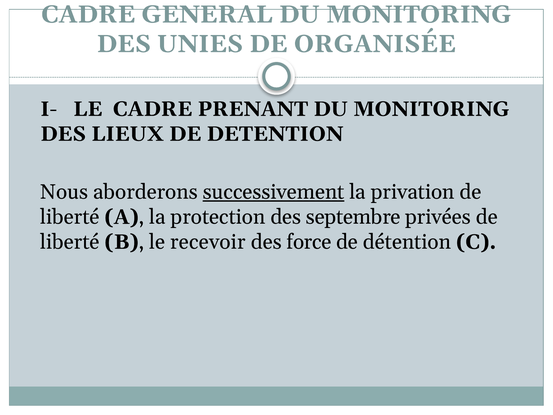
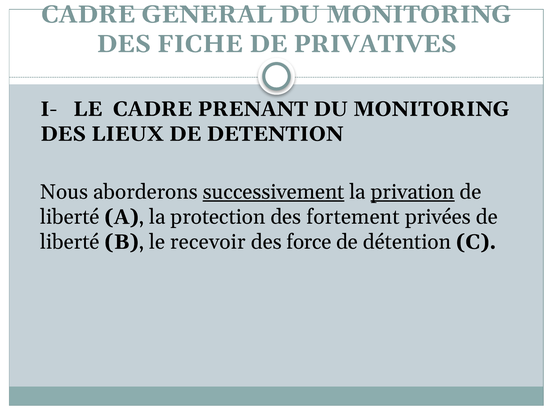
UNIES: UNIES -> FICHE
ORGANISÉE: ORGANISÉE -> PRIVATIVES
privation underline: none -> present
septembre: septembre -> fortement
